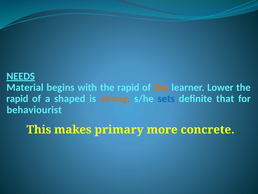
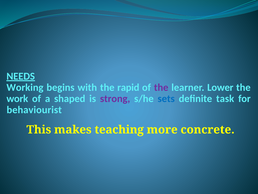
Material: Material -> Working
the at (161, 87) colour: orange -> purple
rapid at (17, 98): rapid -> work
strong colour: orange -> purple
that: that -> task
primary: primary -> teaching
